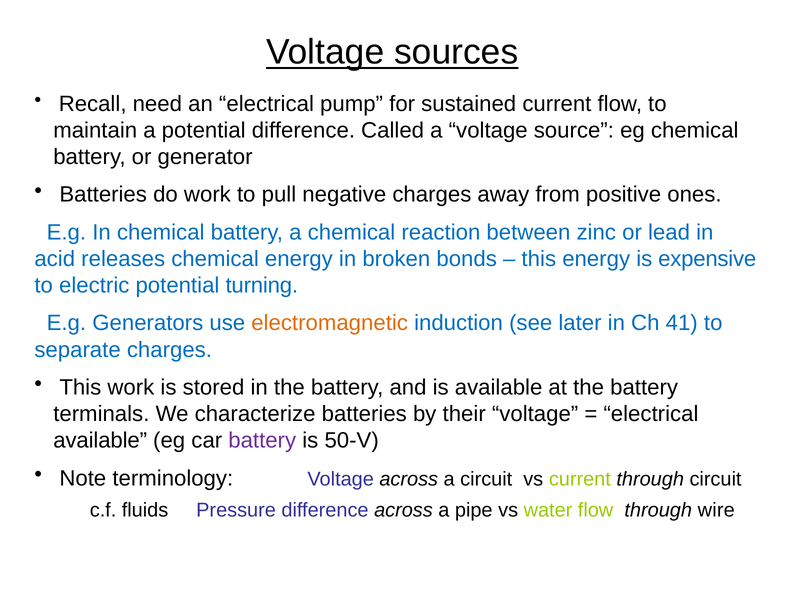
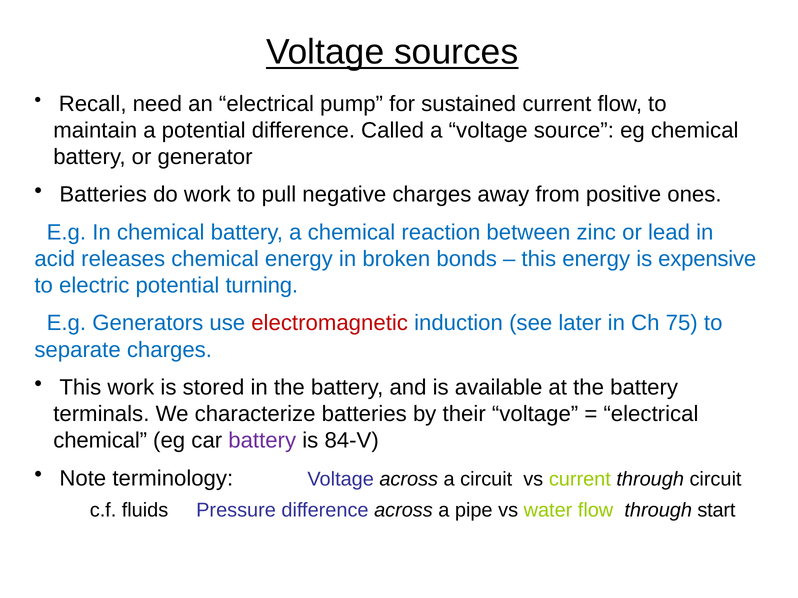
electromagnetic colour: orange -> red
41: 41 -> 75
available at (100, 441): available -> chemical
50-V: 50-V -> 84-V
wire: wire -> start
